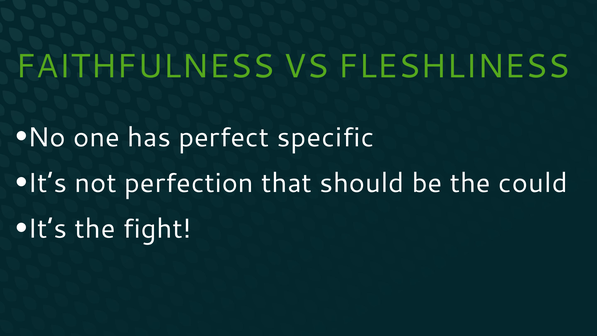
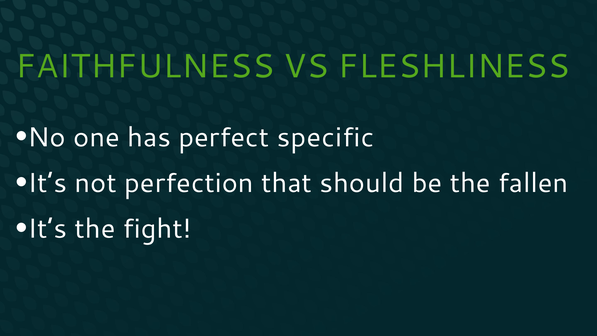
could: could -> fallen
